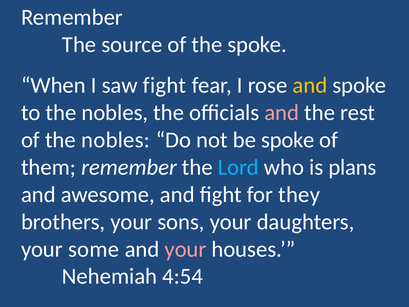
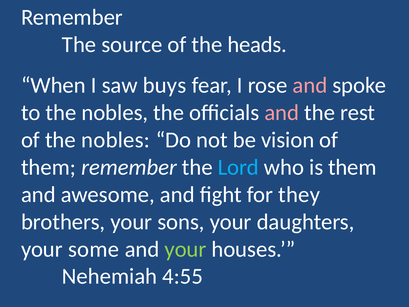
the spoke: spoke -> heads
saw fight: fight -> buys
and at (310, 85) colour: yellow -> pink
be spoke: spoke -> vision
is plans: plans -> them
your at (185, 249) colour: pink -> light green
4:54: 4:54 -> 4:55
